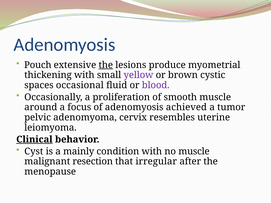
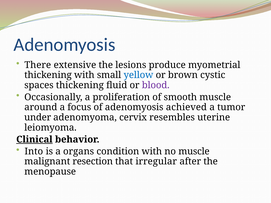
Pouch: Pouch -> There
the at (106, 65) underline: present -> none
yellow colour: purple -> blue
spaces occasional: occasional -> thickening
pelvic: pelvic -> under
Cyst: Cyst -> Into
mainly: mainly -> organs
